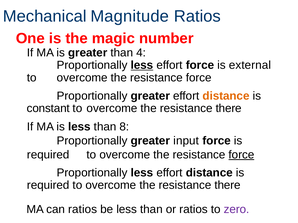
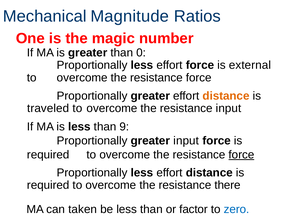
4: 4 -> 0
less at (142, 65) underline: present -> none
constant: constant -> traveled
there at (229, 109): there -> input
8: 8 -> 9
can ratios: ratios -> taken
or ratios: ratios -> factor
zero colour: purple -> blue
